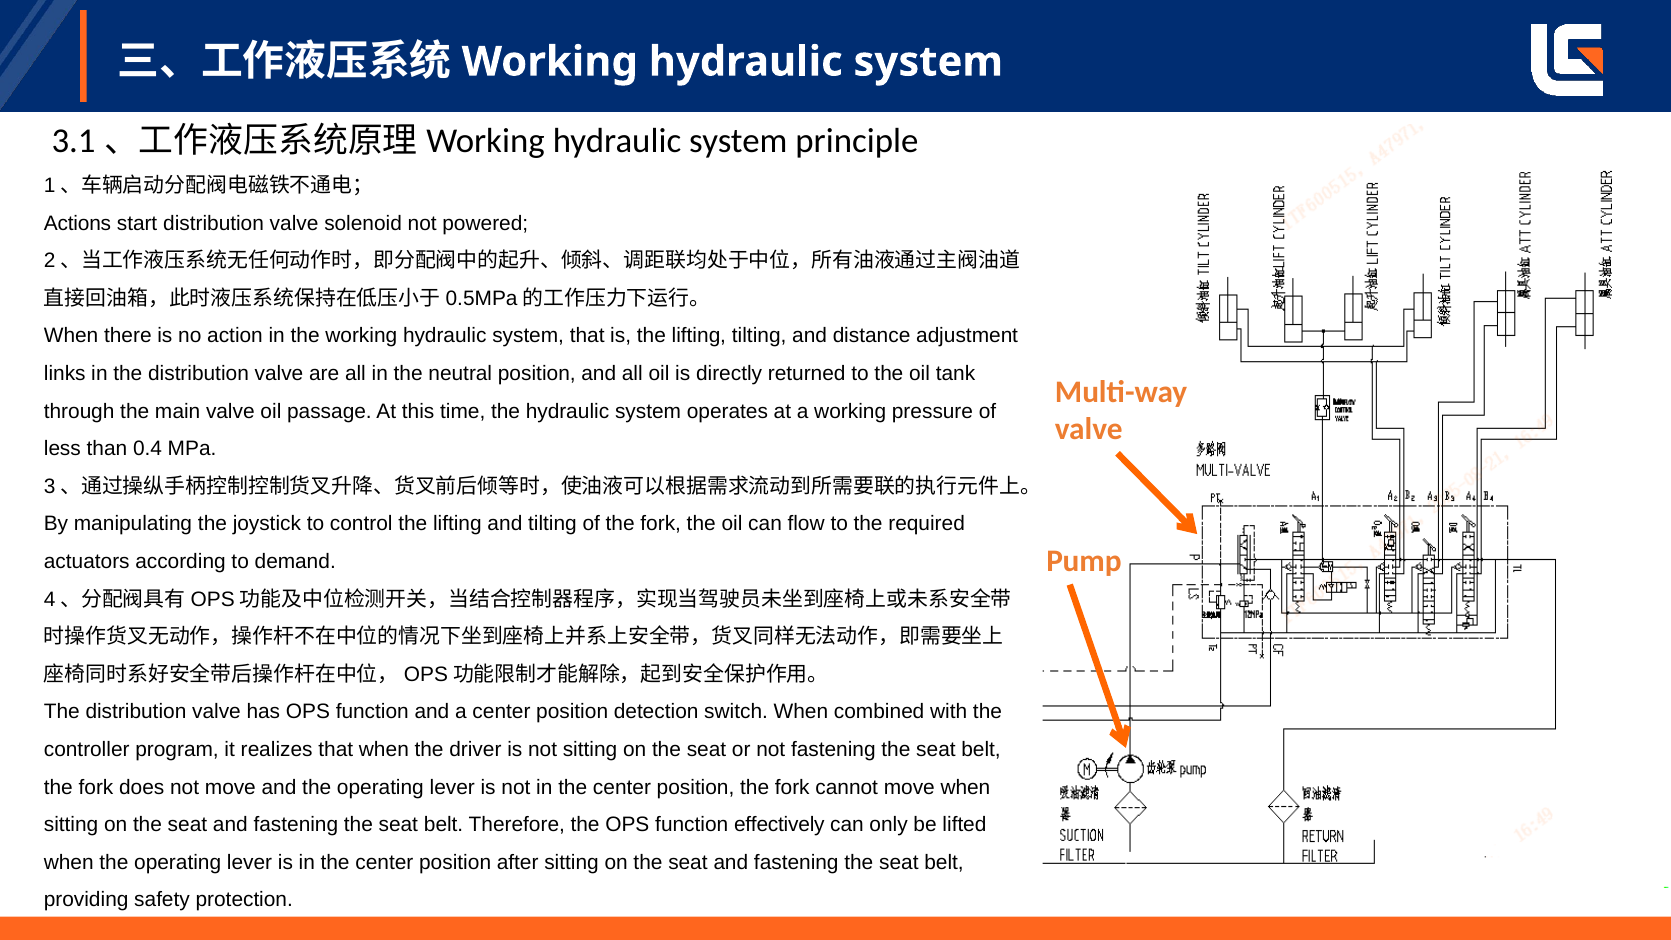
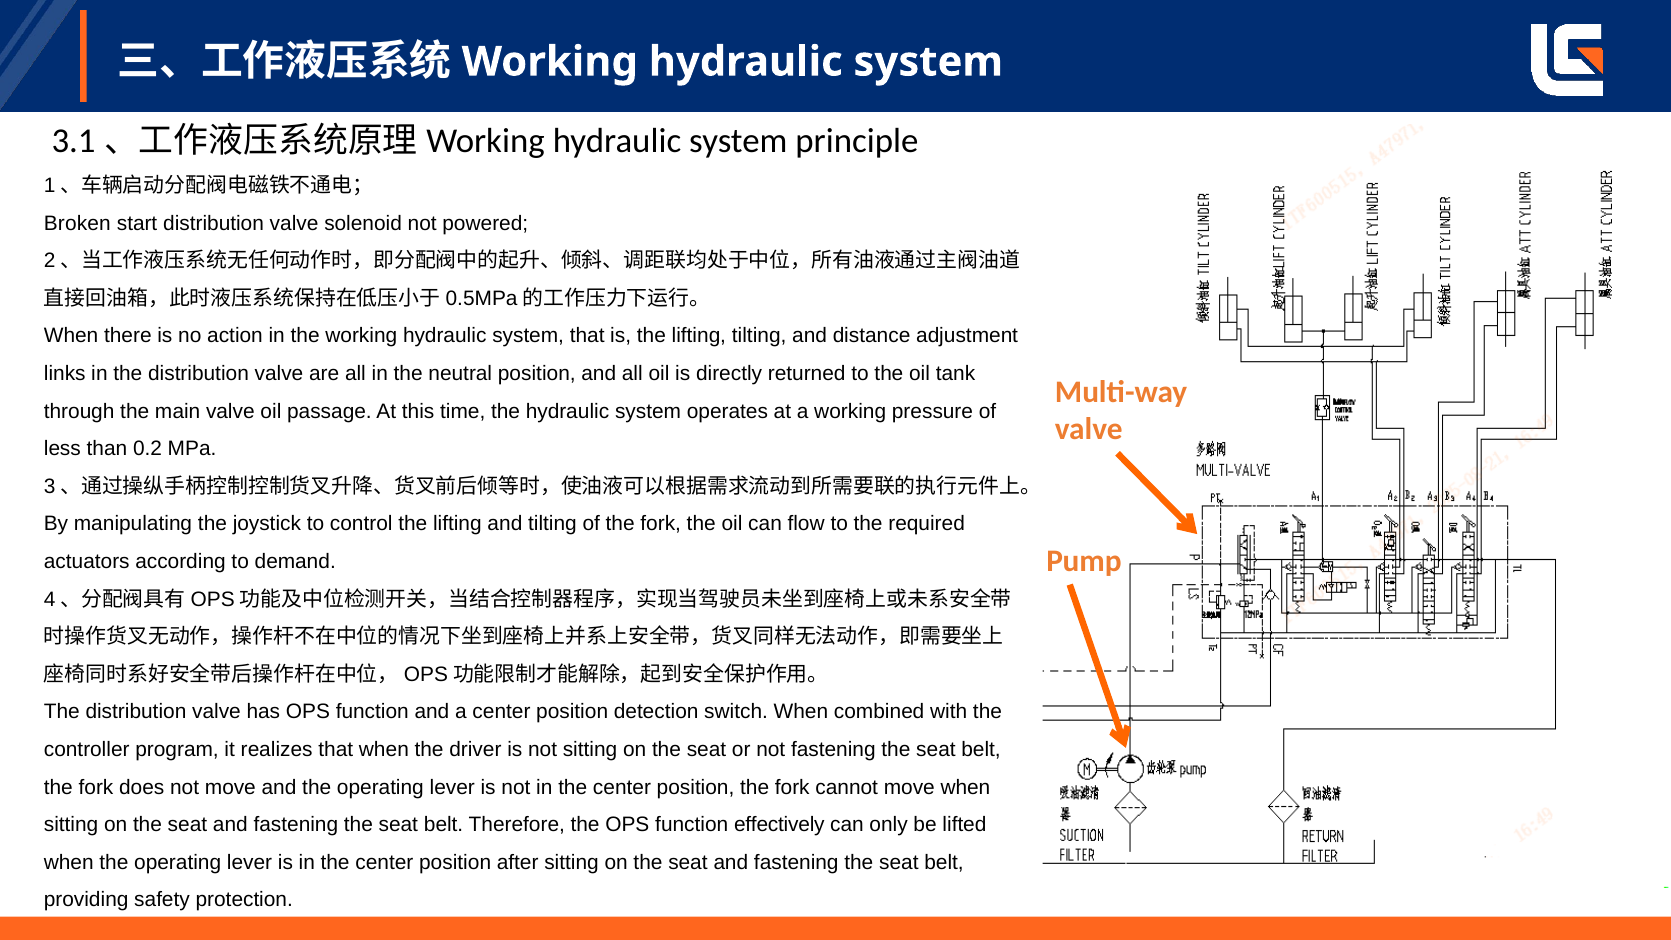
Actions: Actions -> Broken
0.4: 0.4 -> 0.2
